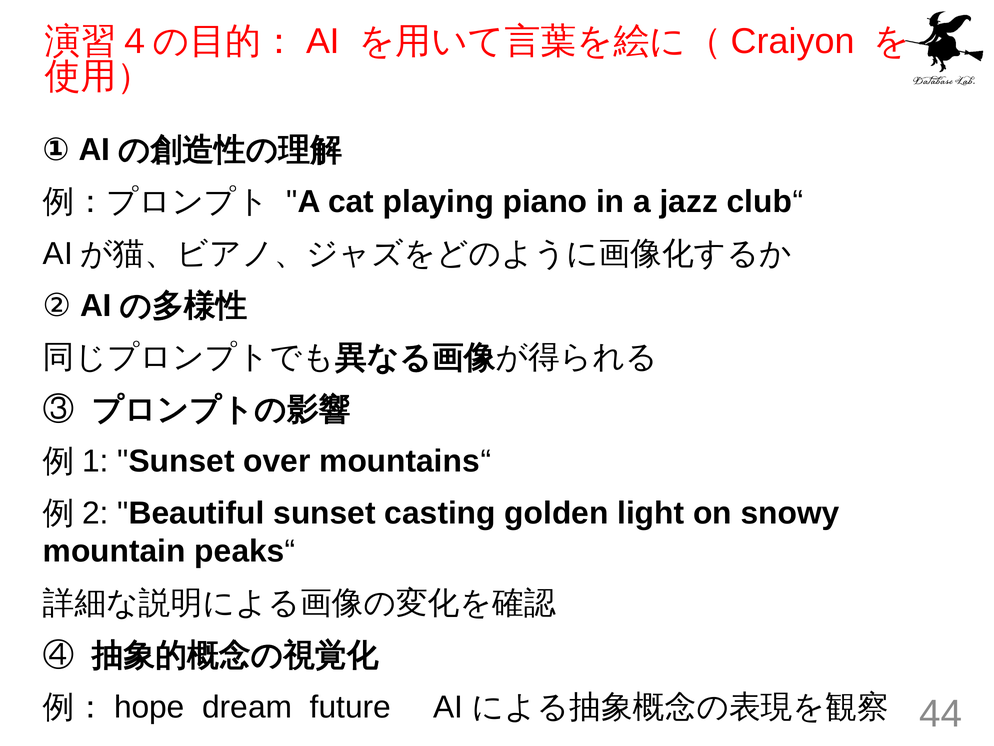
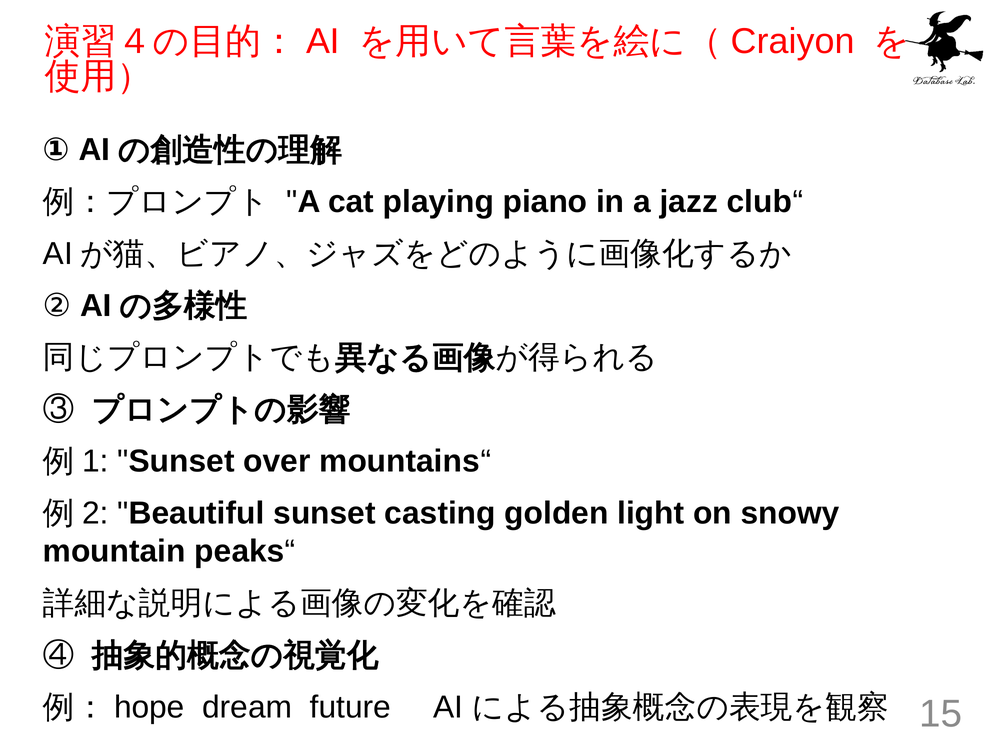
44: 44 -> 15
